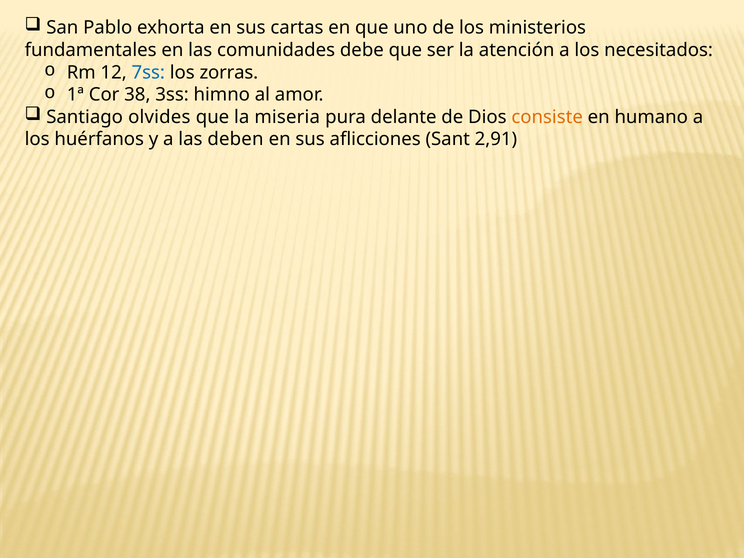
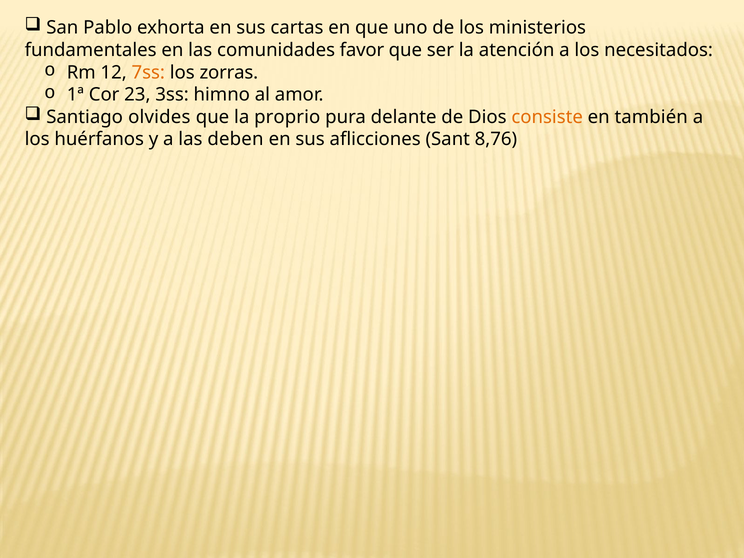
debe: debe -> favor
7ss colour: blue -> orange
38: 38 -> 23
miseria: miseria -> proprio
humano: humano -> también
2,91: 2,91 -> 8,76
